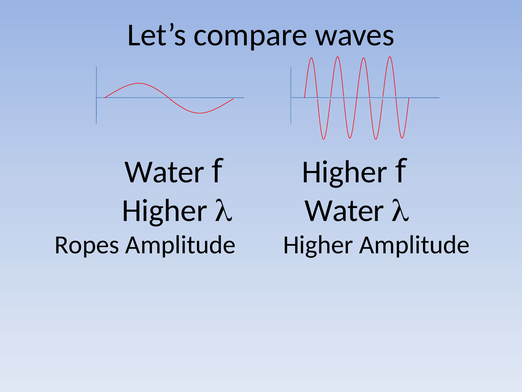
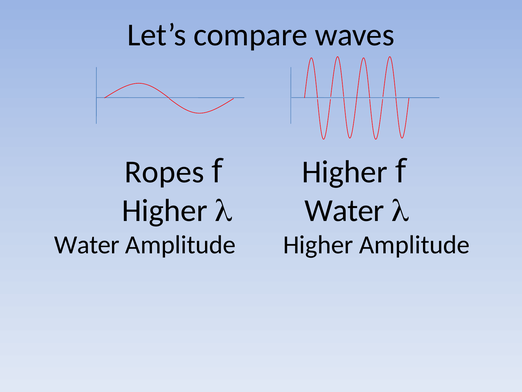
Water at (165, 172): Water -> Ropes
Ropes at (87, 245): Ropes -> Water
